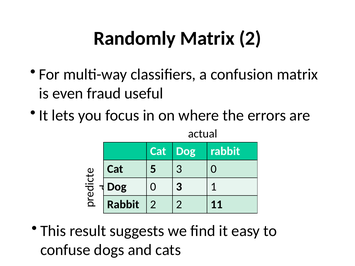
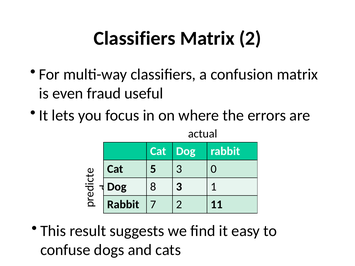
Randomly at (135, 38): Randomly -> Classifiers
Dog 0: 0 -> 8
Rabbit 2: 2 -> 7
